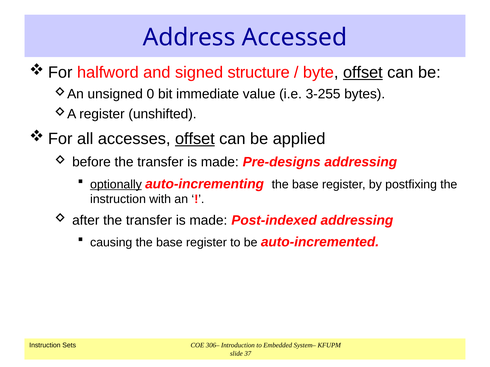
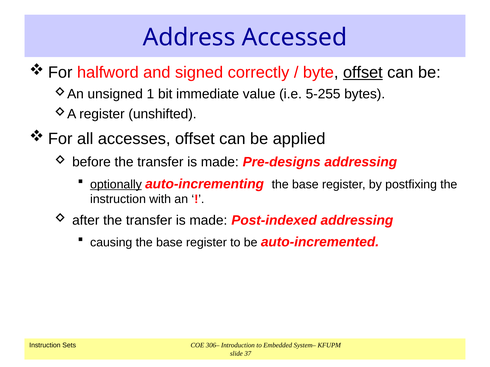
structure: structure -> correctly
0: 0 -> 1
3-255: 3-255 -> 5-255
offset at (195, 139) underline: present -> none
